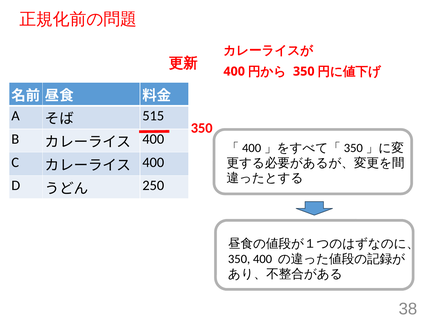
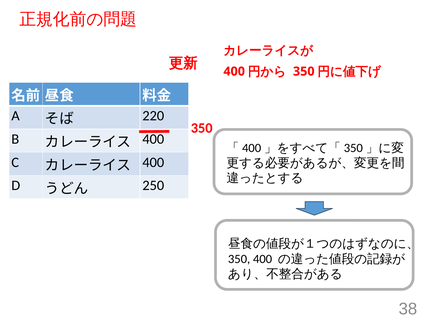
515: 515 -> 220
